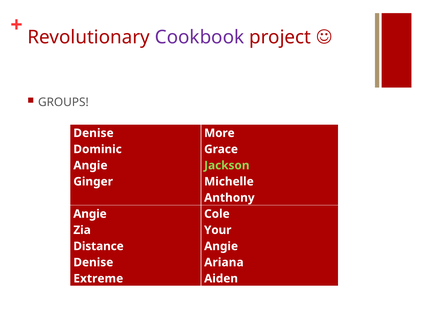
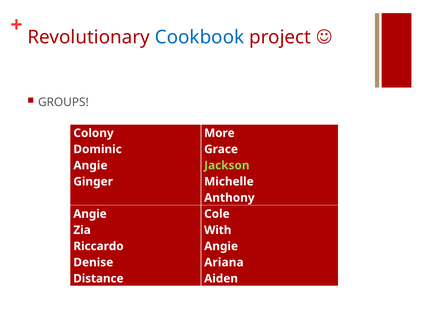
Cookbook colour: purple -> blue
Denise at (93, 133): Denise -> Colony
Your: Your -> With
Distance: Distance -> Riccardo
Extreme: Extreme -> Distance
